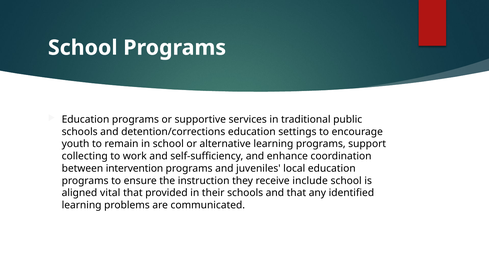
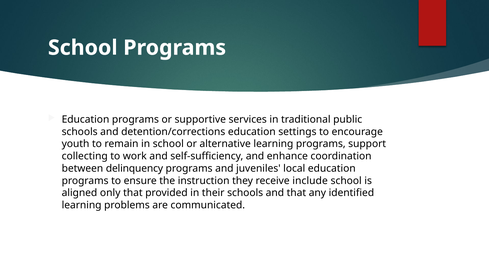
intervention: intervention -> delinquency
vital: vital -> only
